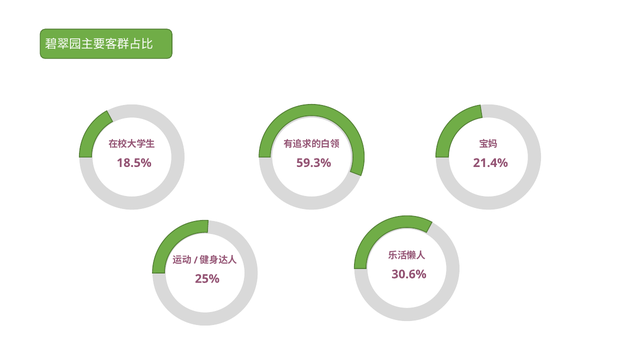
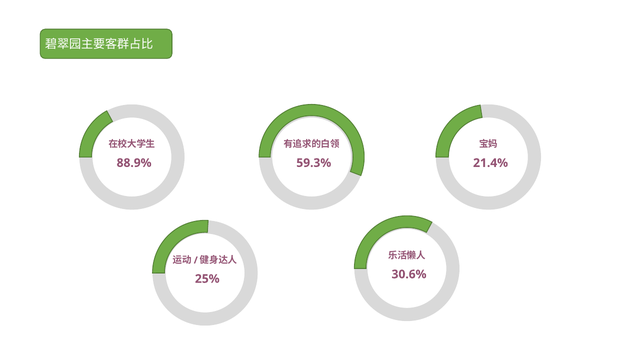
18.5%: 18.5% -> 88.9%
